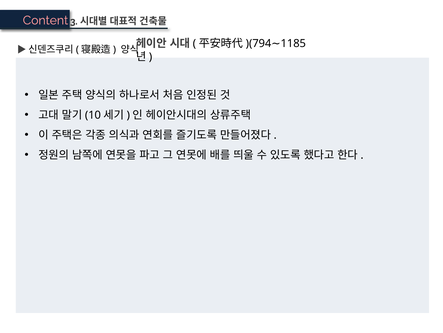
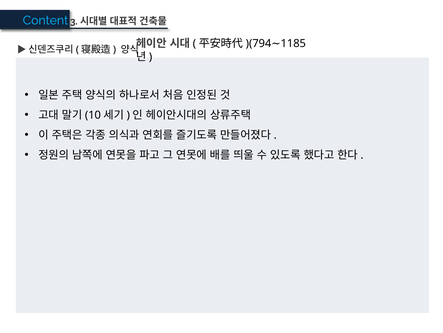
Content colour: pink -> light blue
